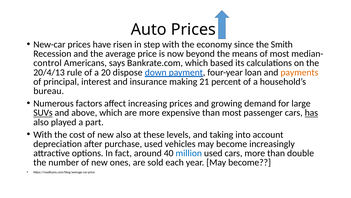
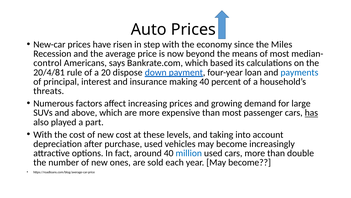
Smith: Smith -> Miles
20/4/13: 20/4/13 -> 20/4/81
payments colour: orange -> blue
making 21: 21 -> 40
bureau: bureau -> threats
SUVs underline: present -> none
new also: also -> cost
